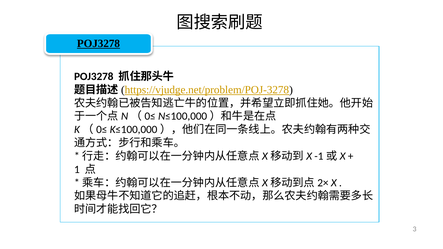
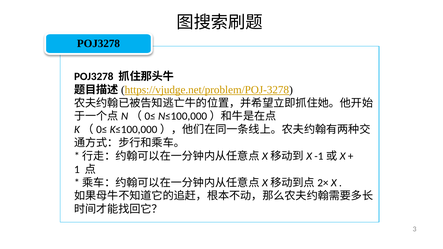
POJ3278 at (98, 44) underline: present -> none
